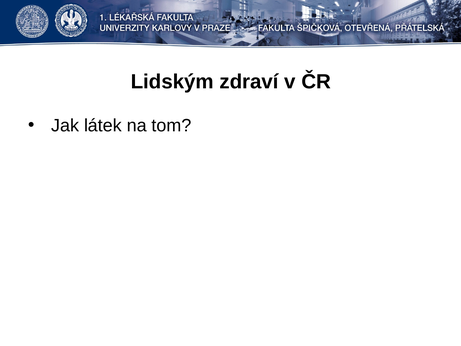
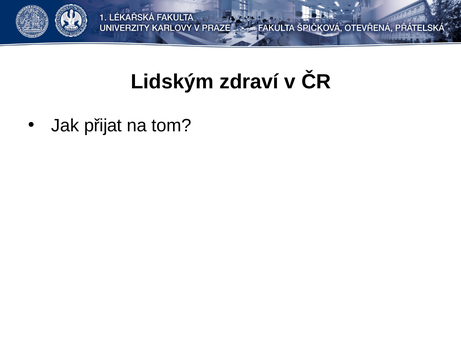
látek: látek -> přijat
